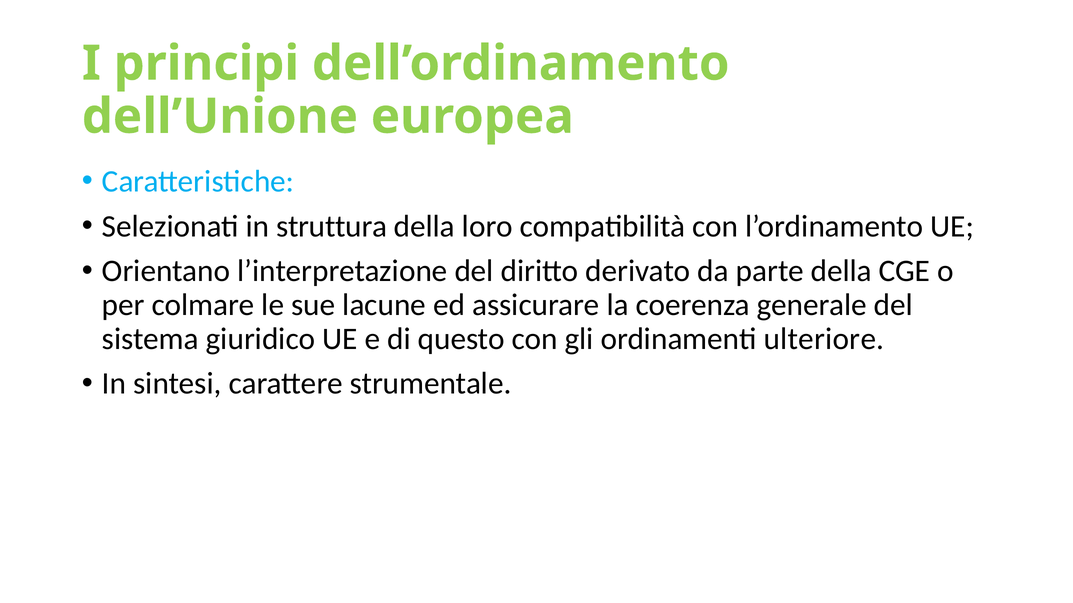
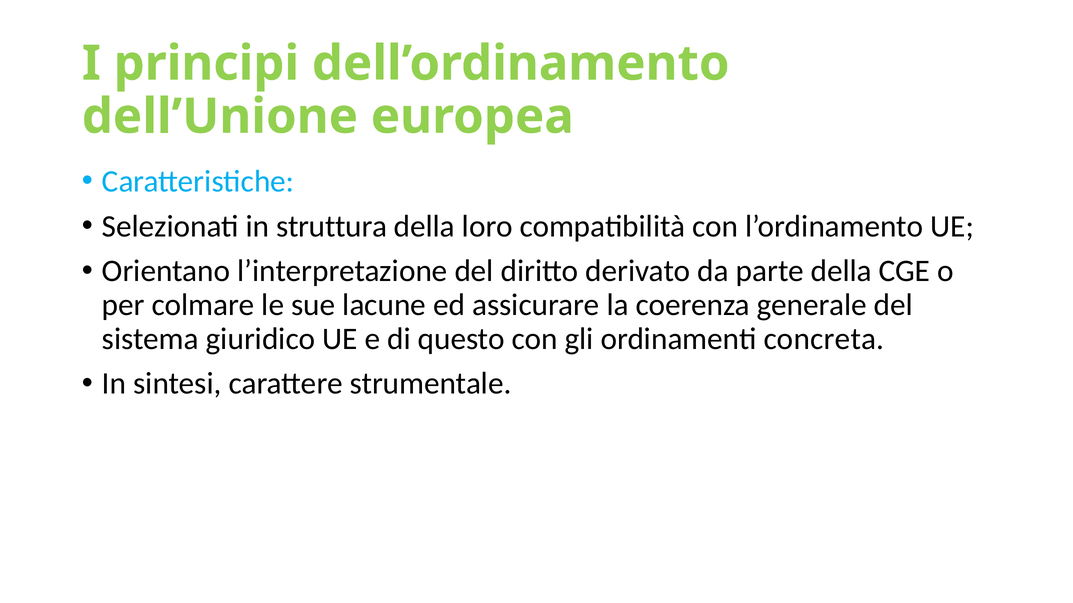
ulteriore: ulteriore -> concreta
